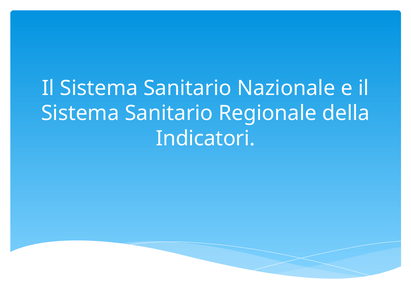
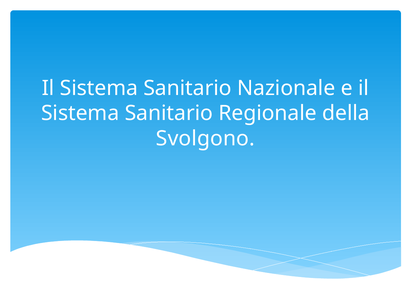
Indicatori: Indicatori -> Svolgono
